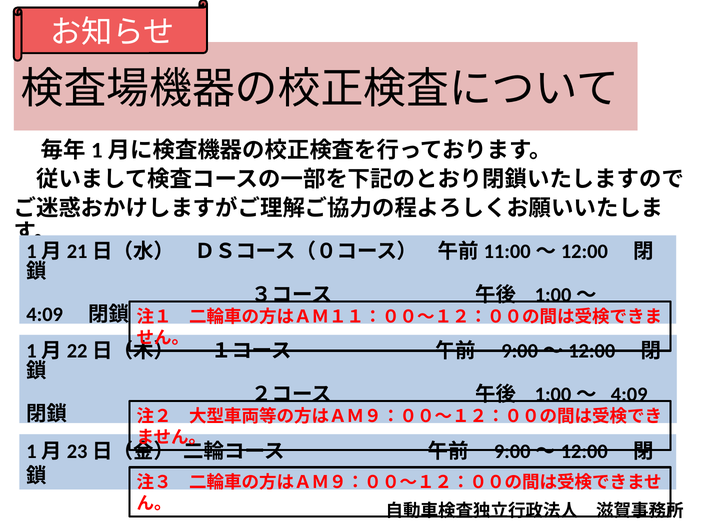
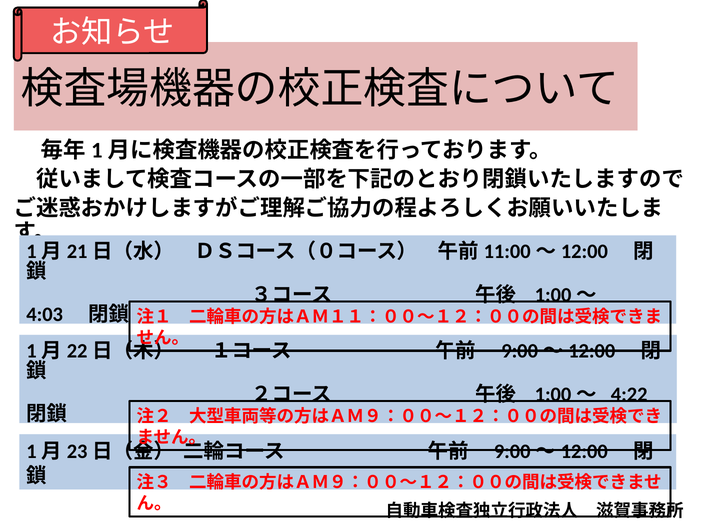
4:09 at (45, 314): 4:09 -> 4:03
4:09 at (629, 394): 4:09 -> 4:22
